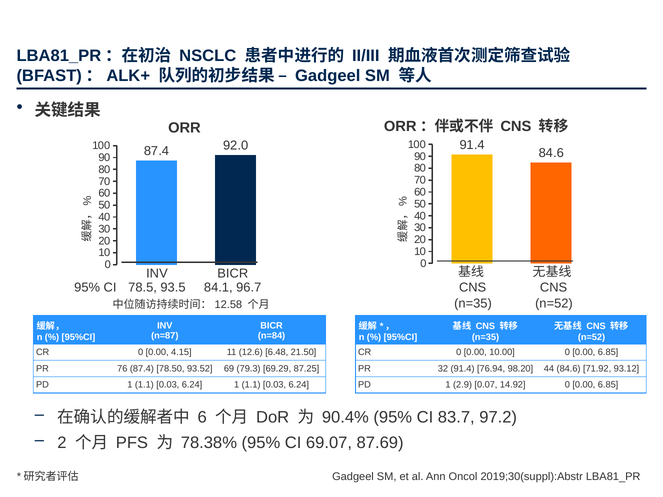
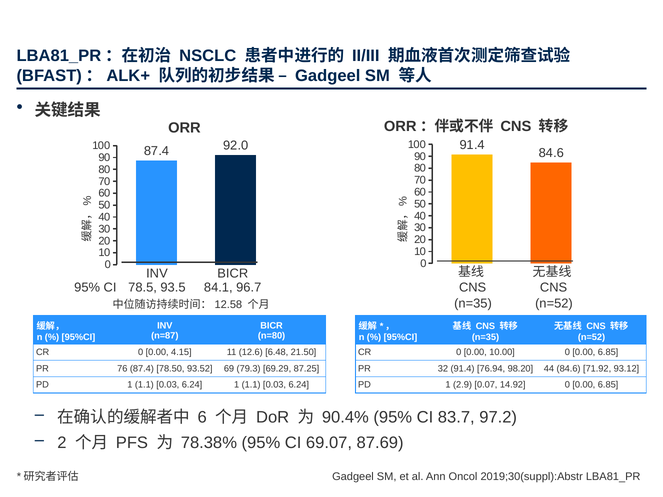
n=84: n=84 -> n=80
